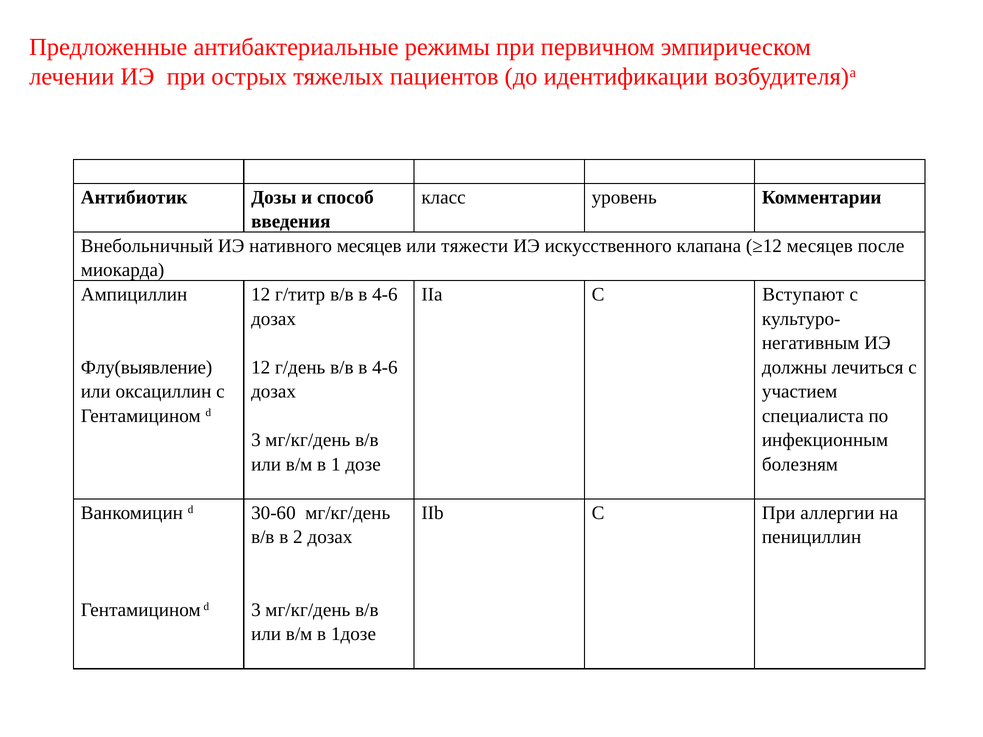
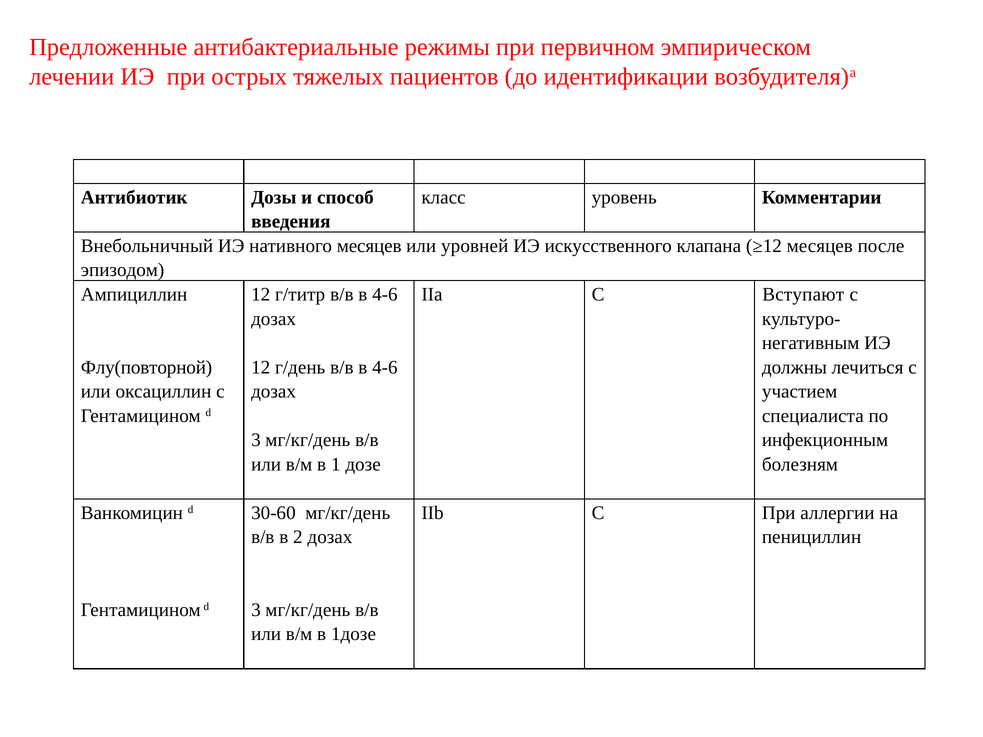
тяжести: тяжести -> уровней
миокарда: миокарда -> эпизодом
Флу(выявление: Флу(выявление -> Флу(повторной
